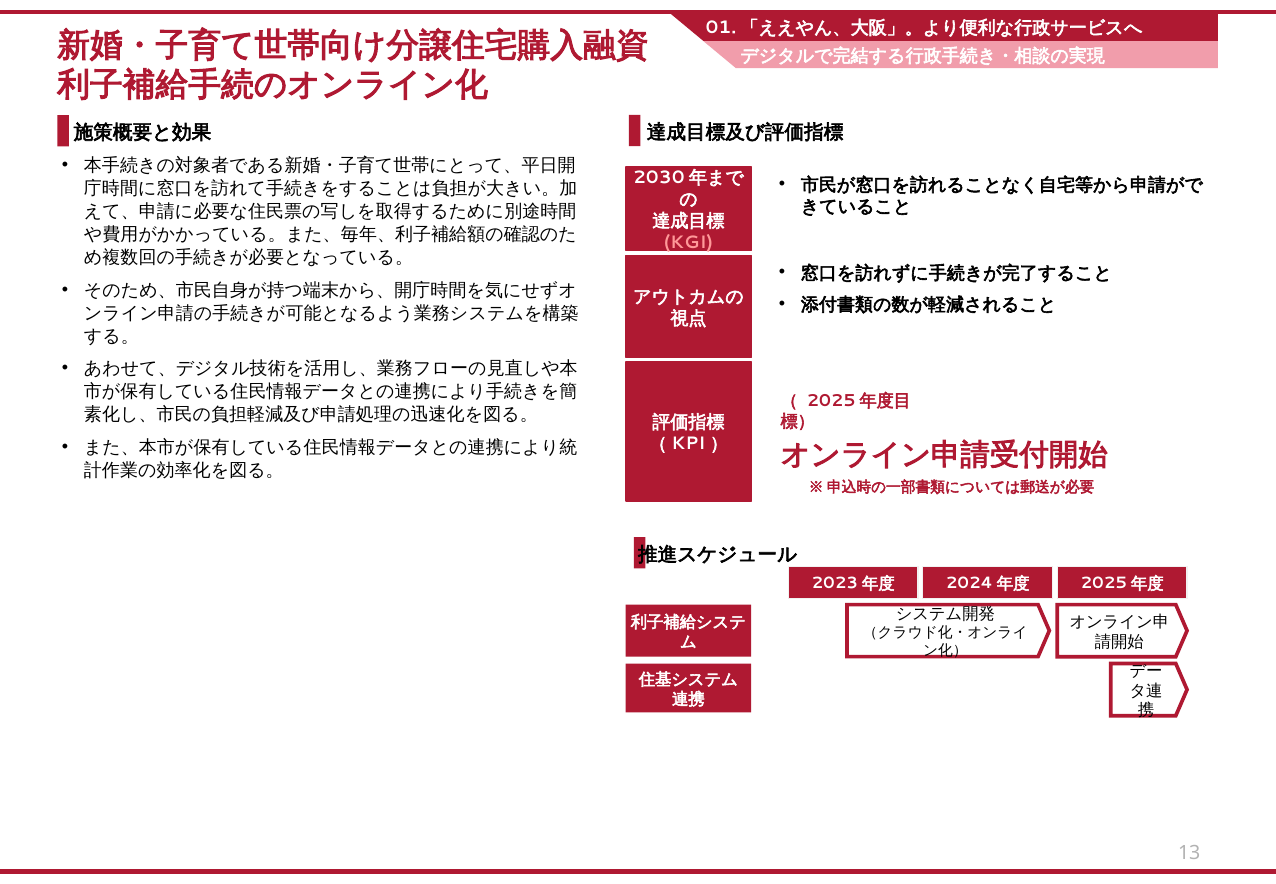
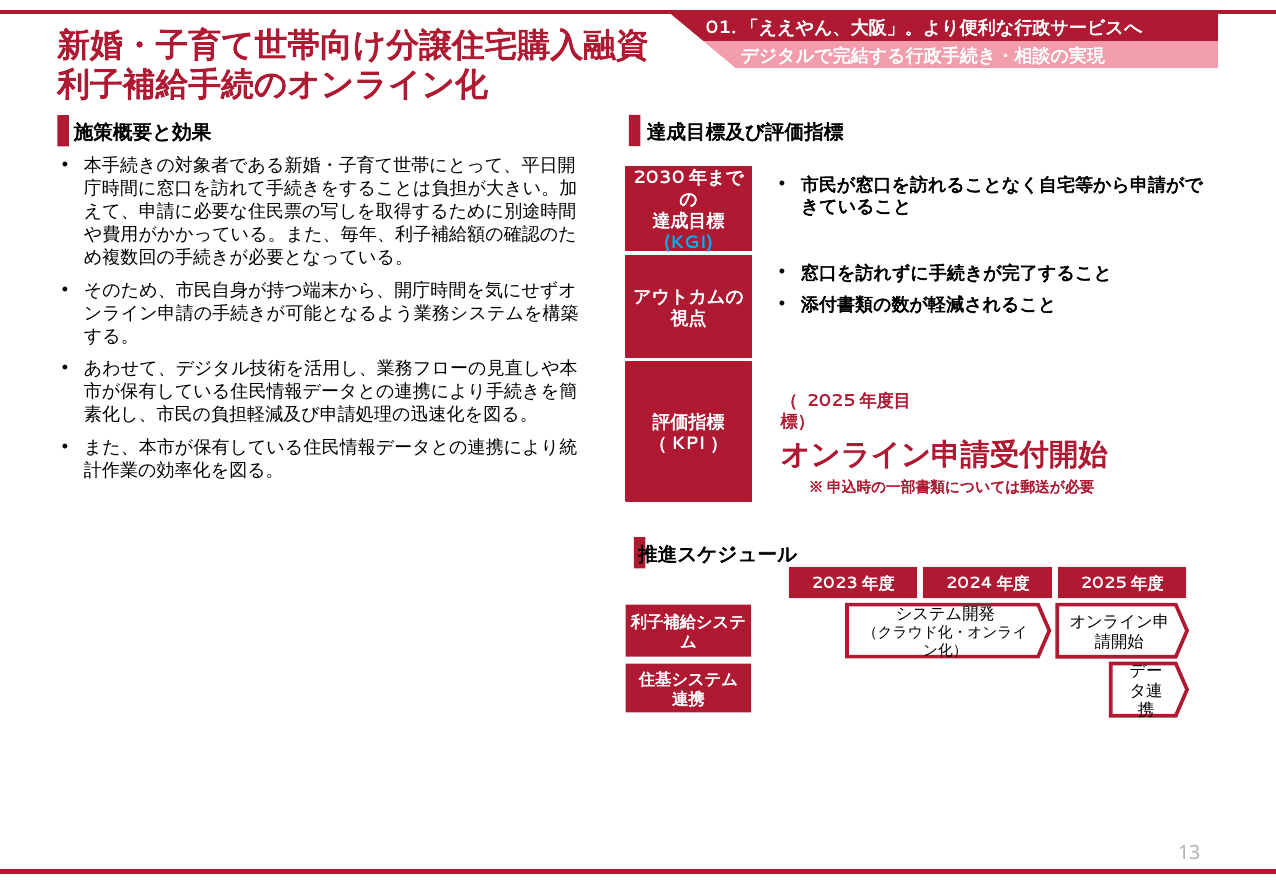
KGI colour: pink -> light blue
